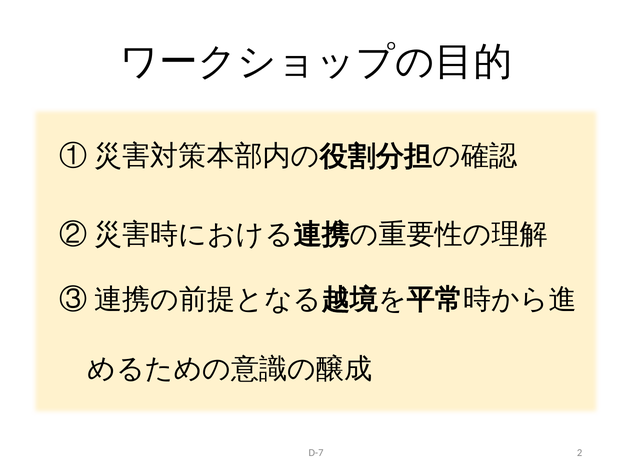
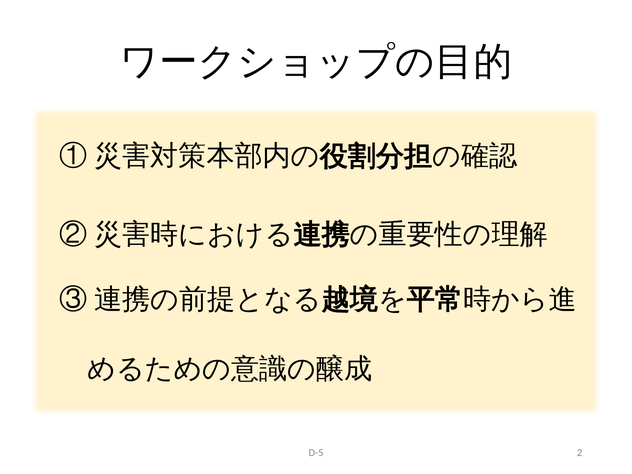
D-7: D-7 -> D-5
